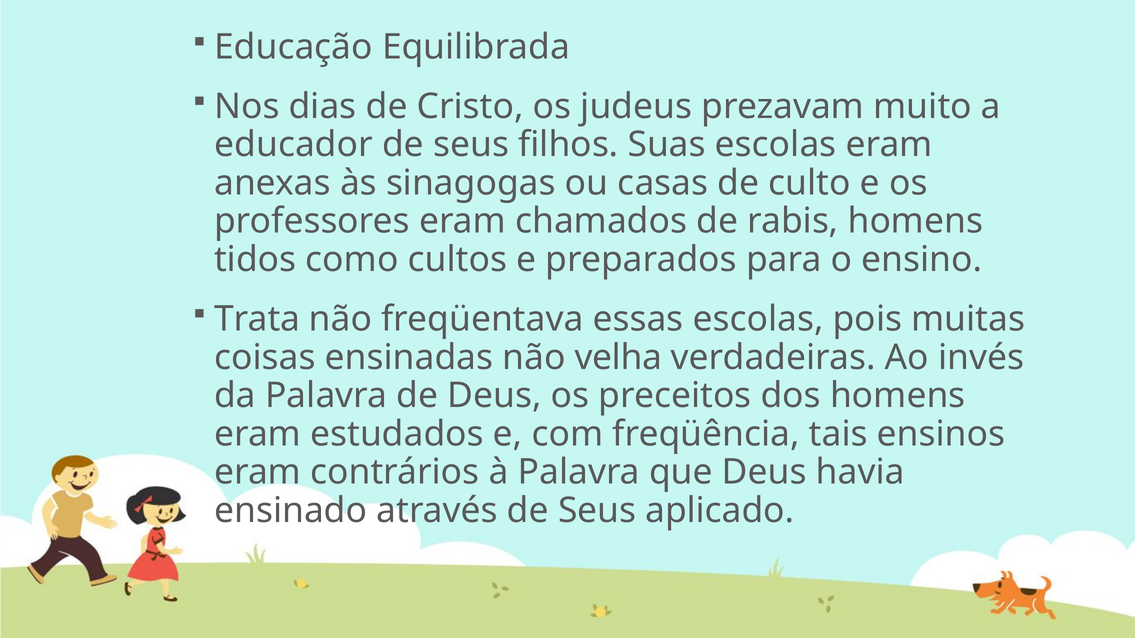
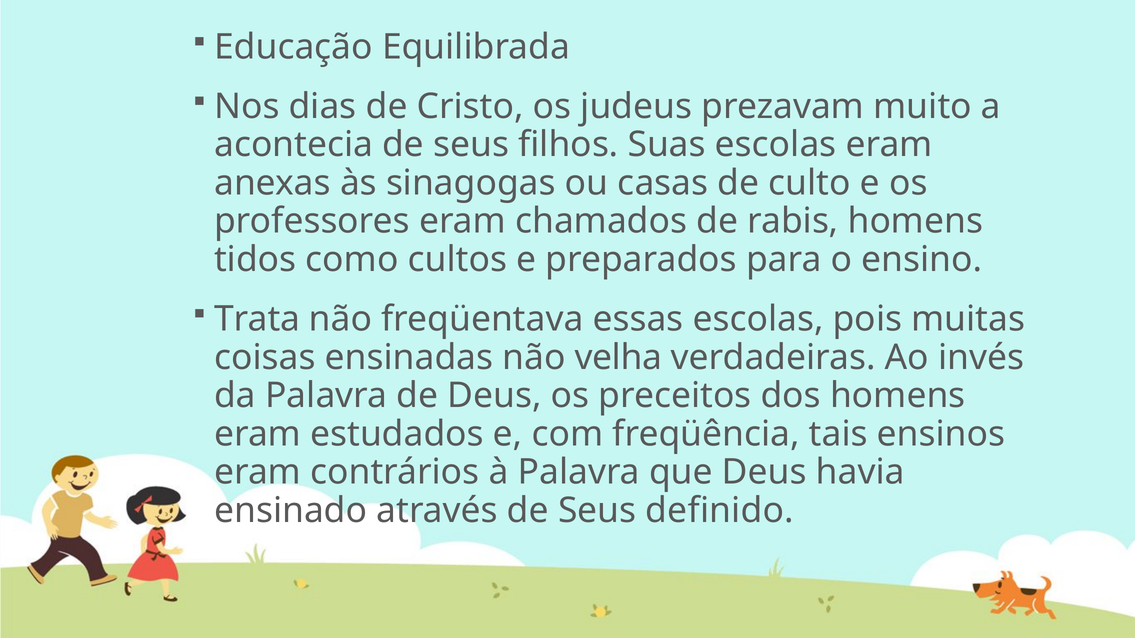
educador: educador -> acontecia
aplicado: aplicado -> definido
